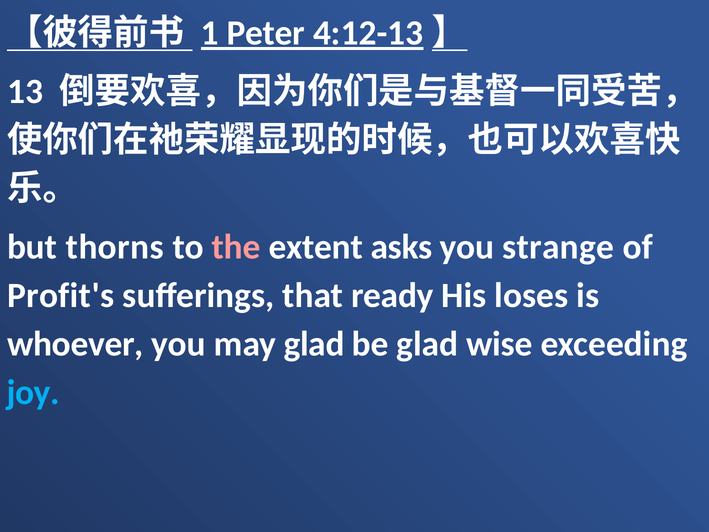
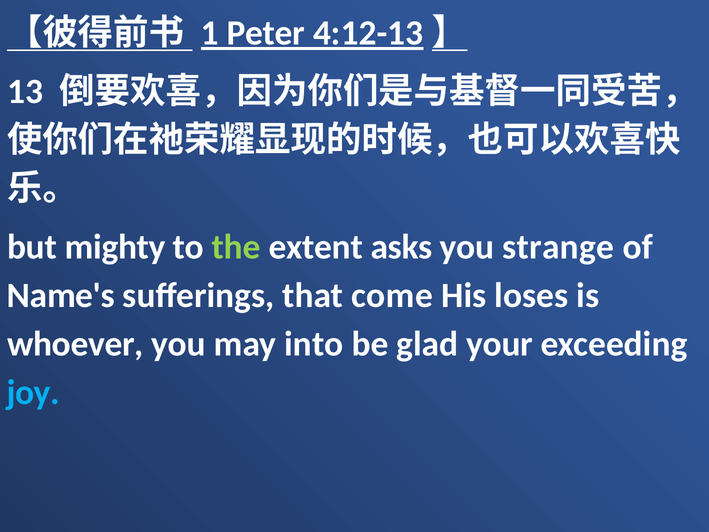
thorns: thorns -> mighty
the colour: pink -> light green
Profit's: Profit's -> Name's
ready: ready -> come
may glad: glad -> into
wise: wise -> your
